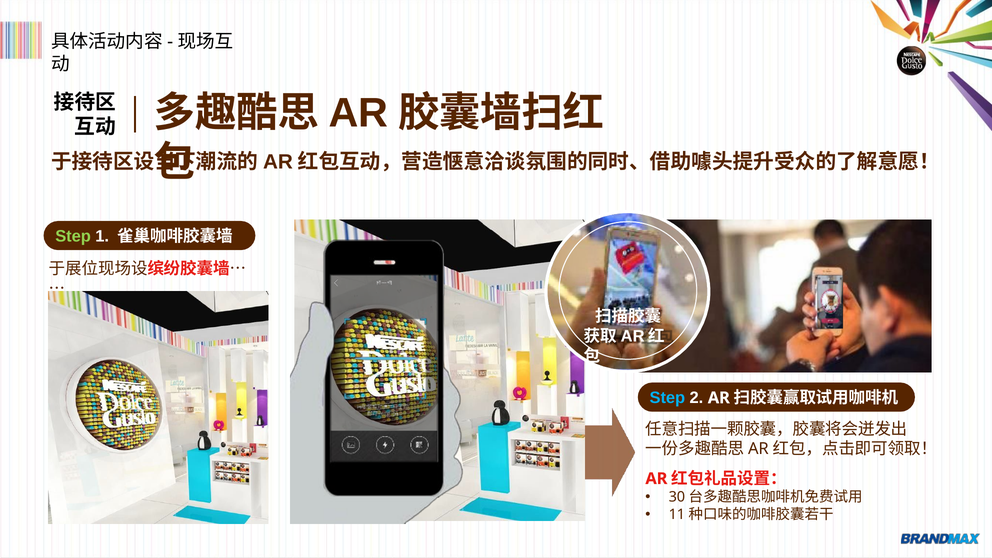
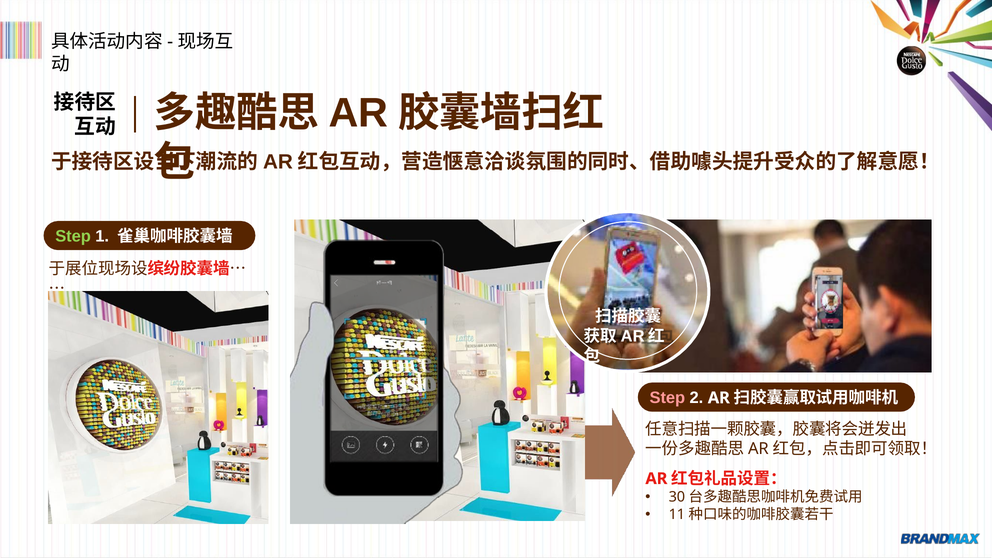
Step at (667, 398) colour: light blue -> pink
